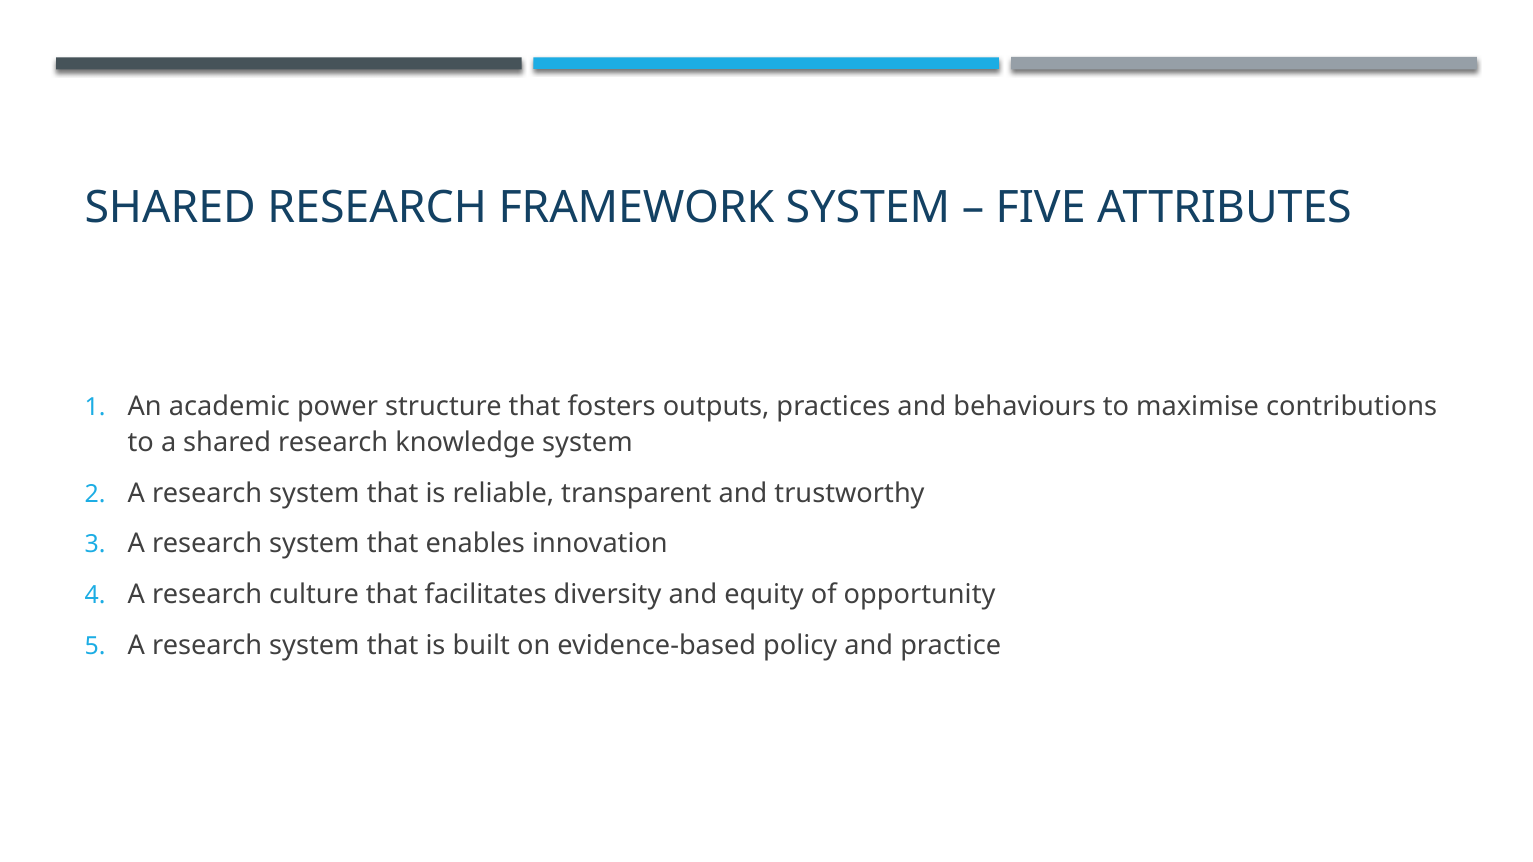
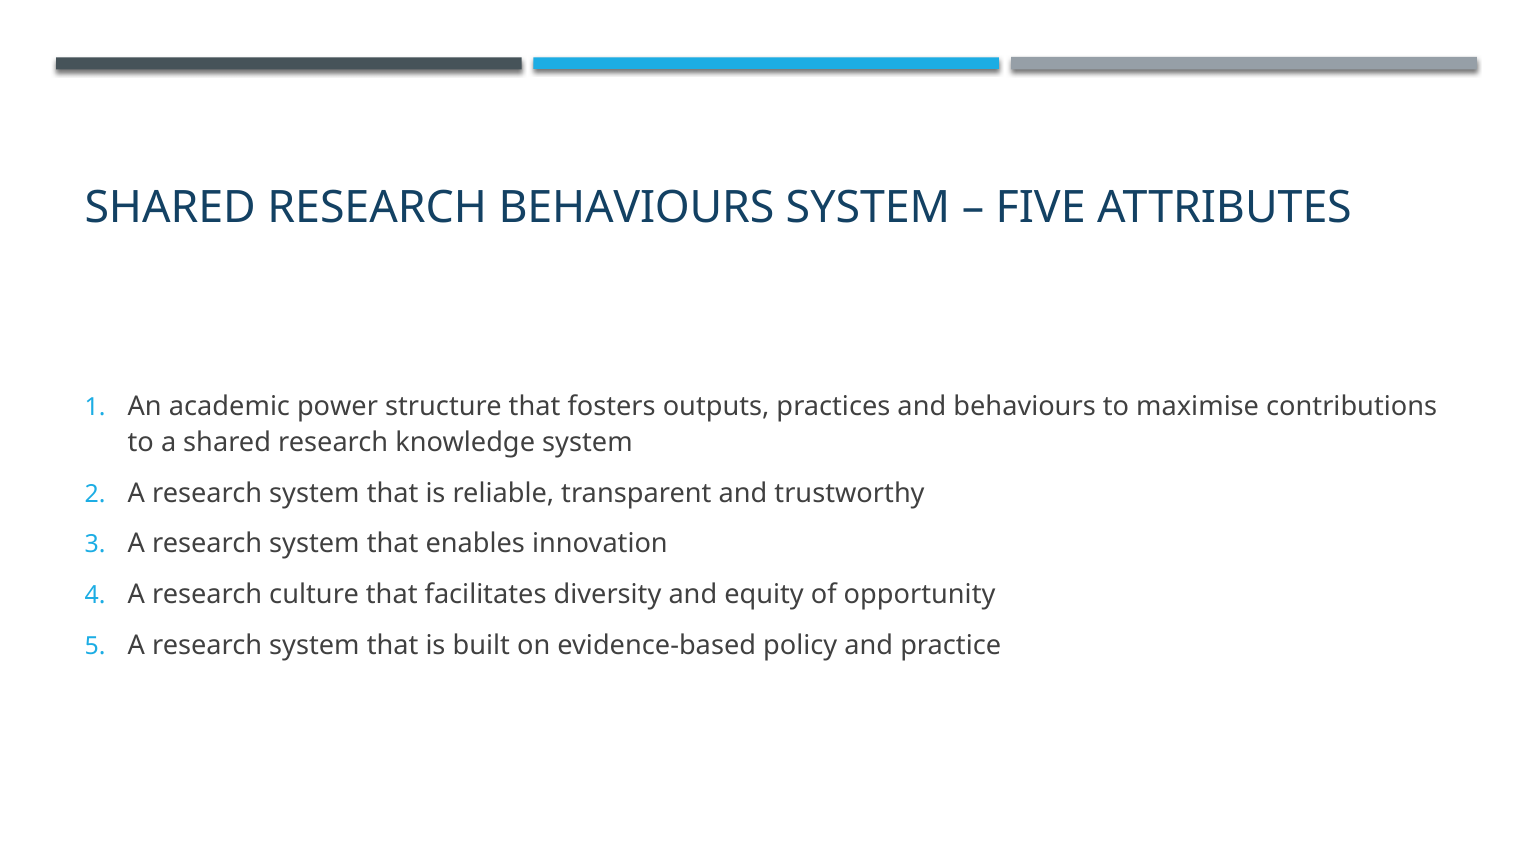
RESEARCH FRAMEWORK: FRAMEWORK -> BEHAVIOURS
